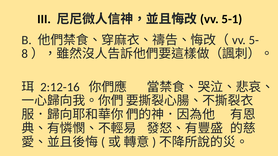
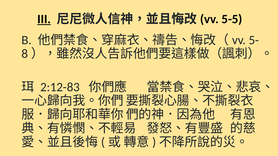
III underline: none -> present
5-1: 5-1 -> 5-5
2:12-16: 2:12-16 -> 2:12-83
